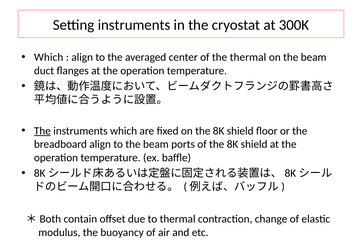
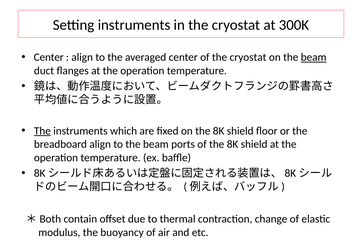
Which at (49, 57): Which -> Center
of the thermal: thermal -> cryostat
beam at (314, 57) underline: none -> present
